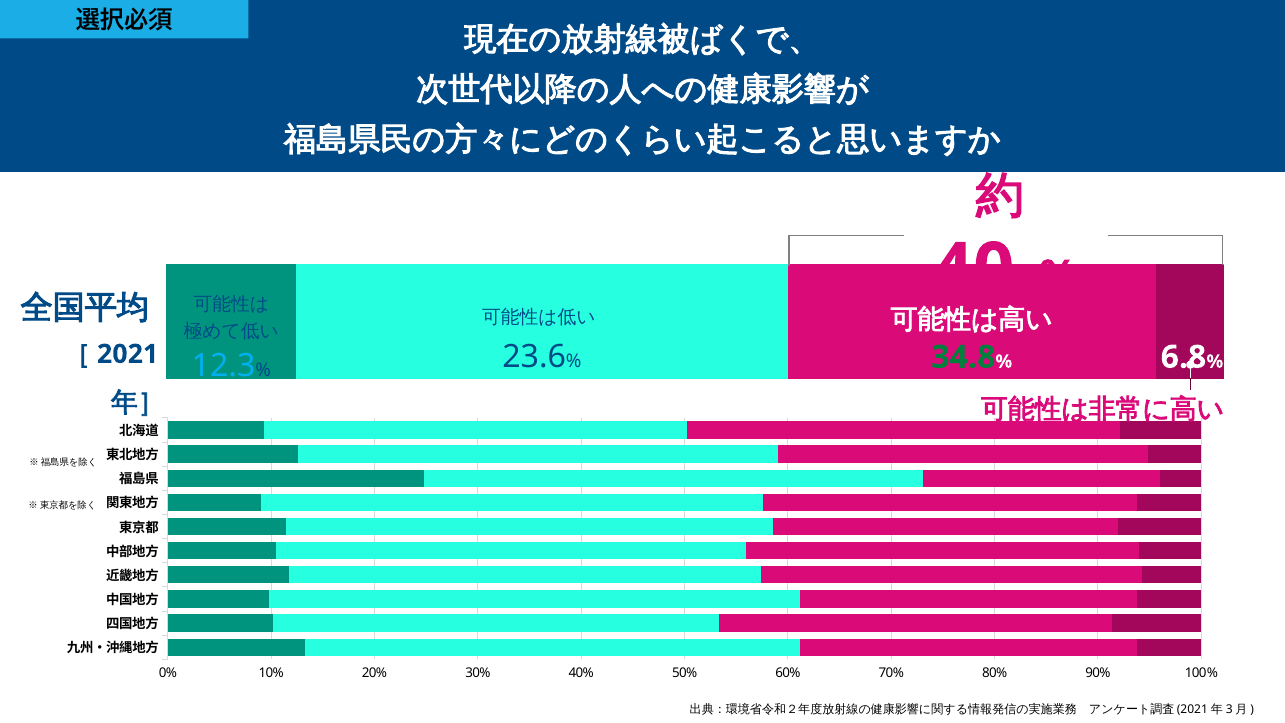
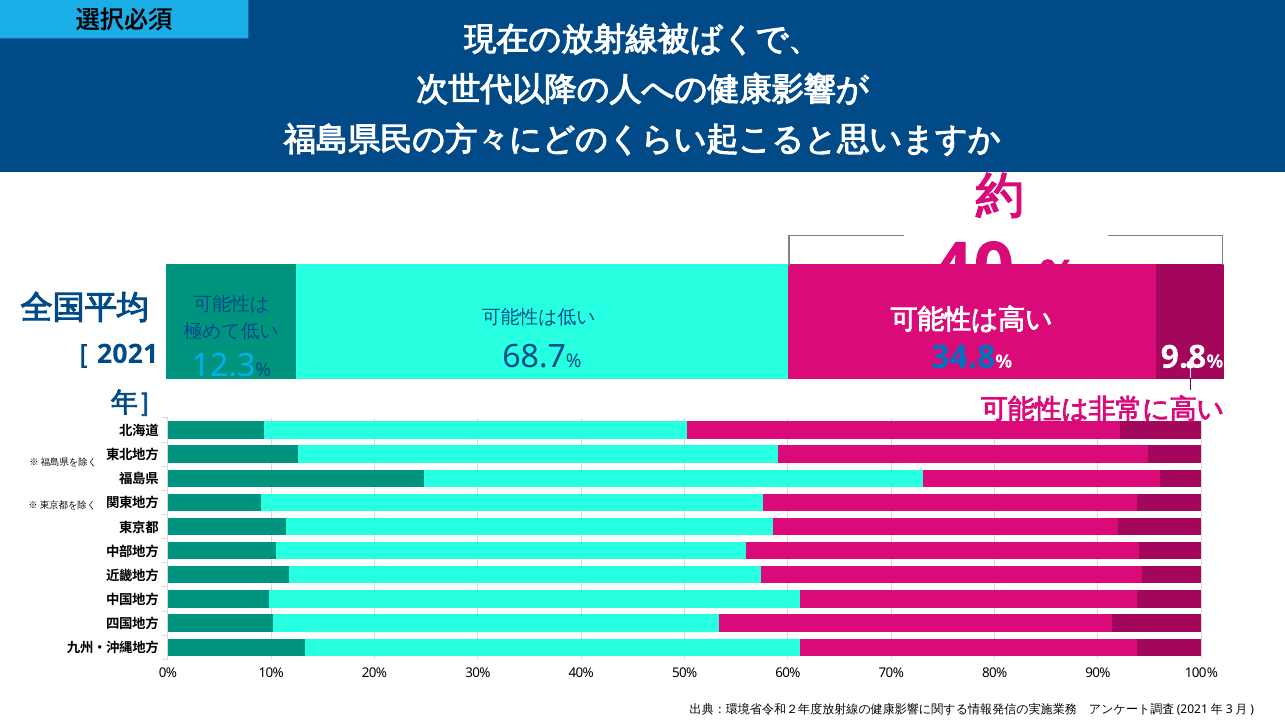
23.6: 23.6 -> 68.7
6.8: 6.8 -> 9.8
34.8 colour: green -> blue
